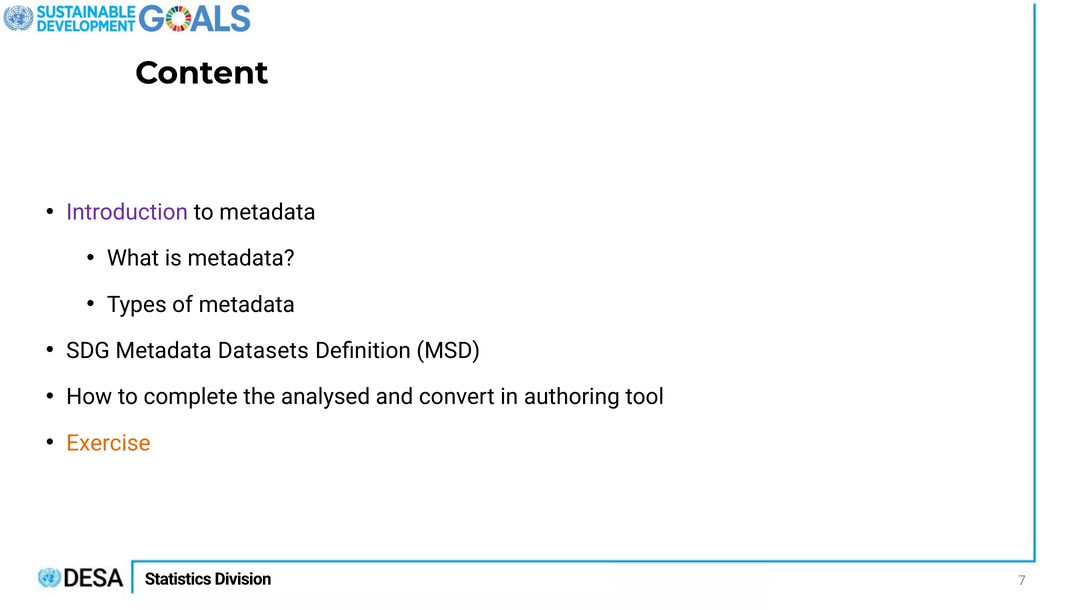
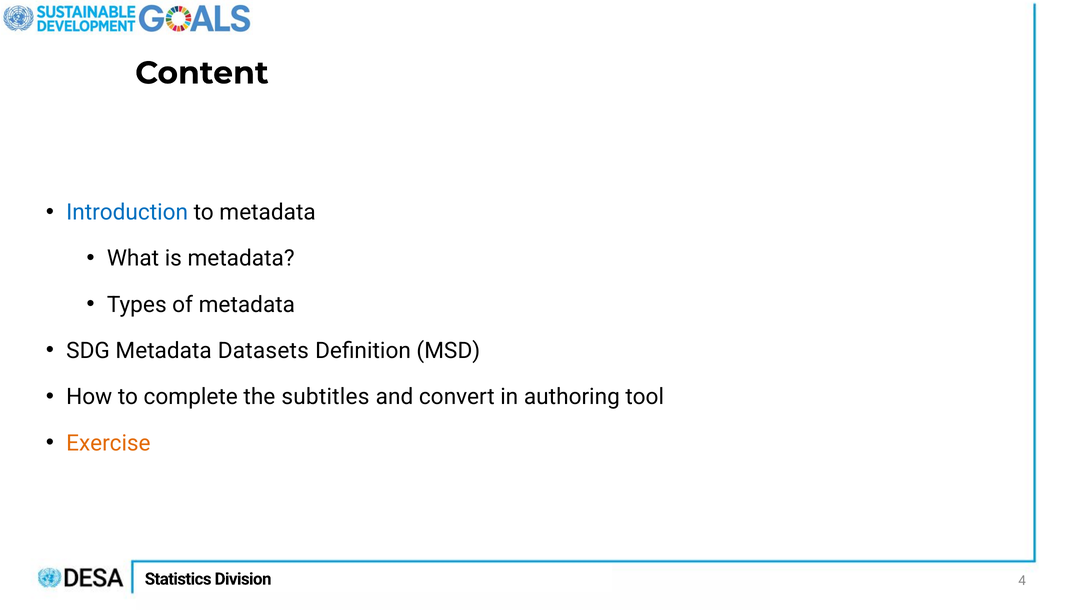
Introduction colour: purple -> blue
analysed: analysed -> subtitles
7: 7 -> 4
